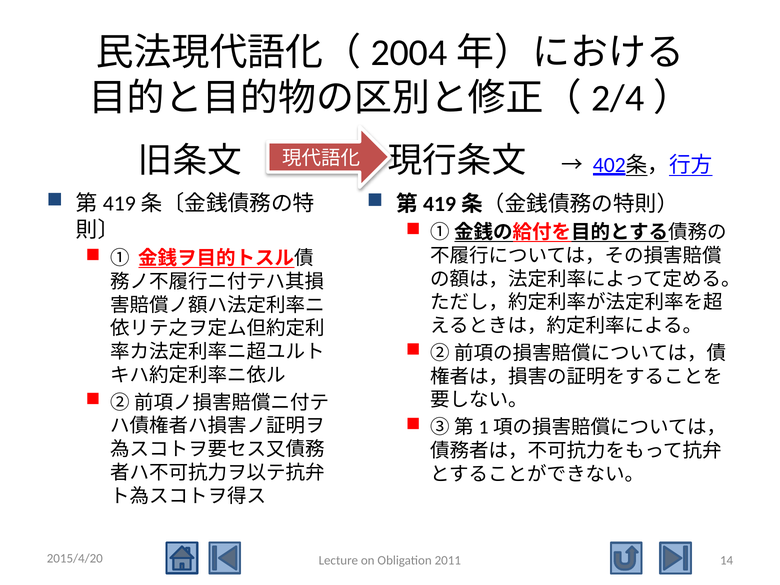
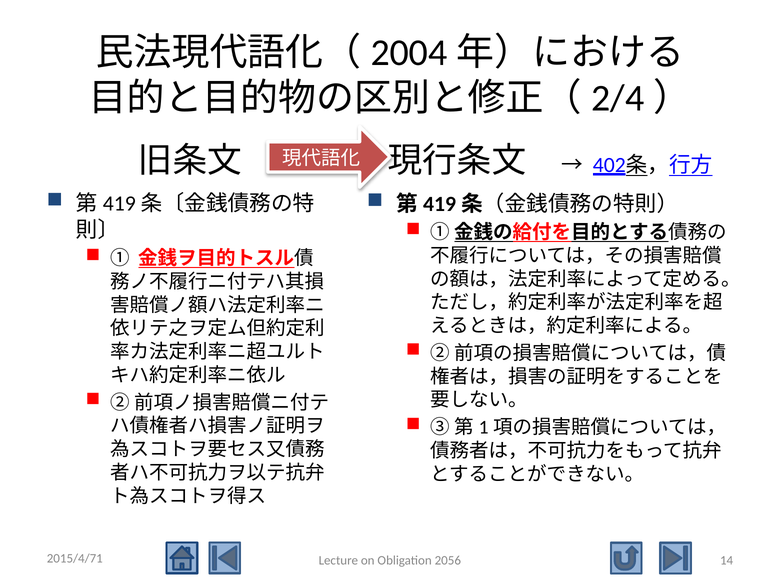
2015/4/20: 2015/4/20 -> 2015/4/71
2011: 2011 -> 2056
